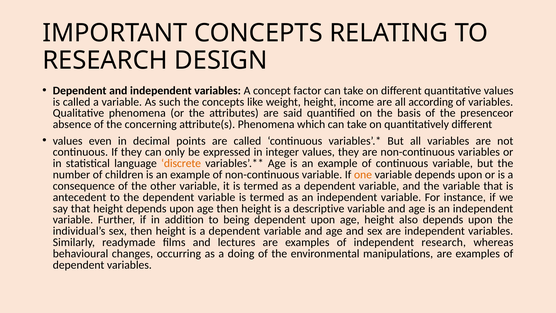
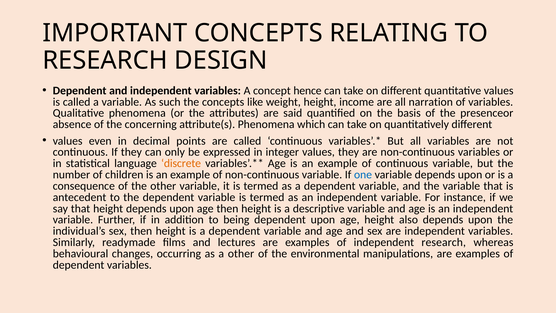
factor: factor -> hence
according: according -> narration
one colour: orange -> blue
a doing: doing -> other
